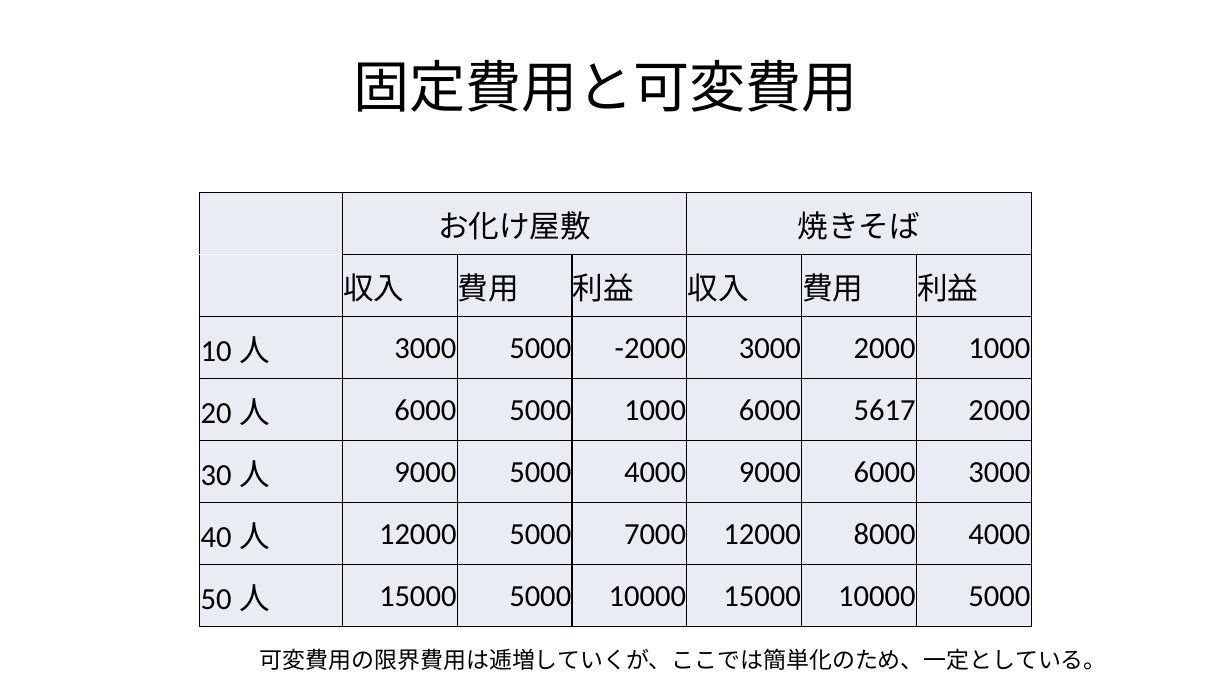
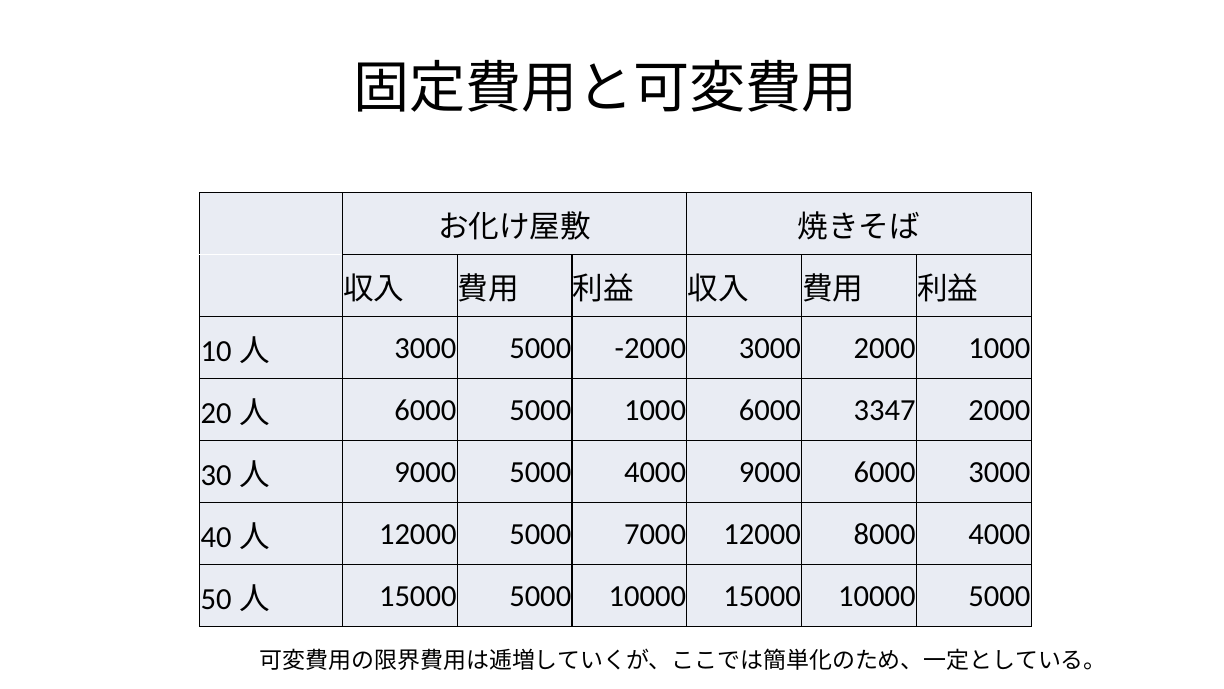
5617: 5617 -> 3347
